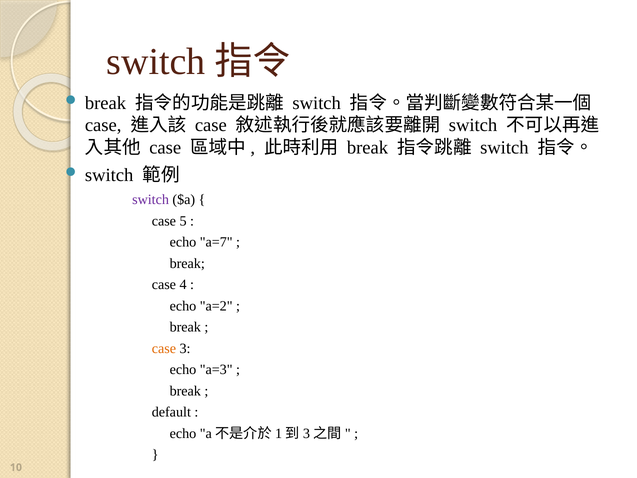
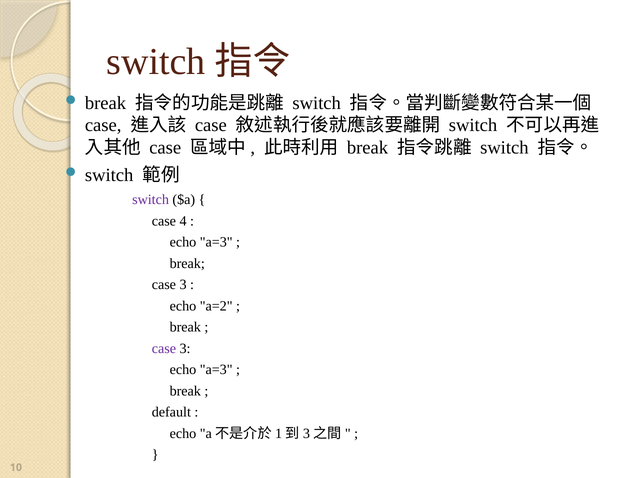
5: 5 -> 4
a=7 at (216, 242): a=7 -> a=3
4 at (183, 285): 4 -> 3
case at (164, 348) colour: orange -> purple
